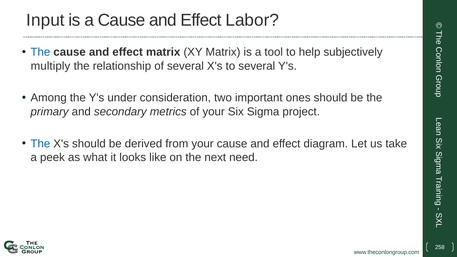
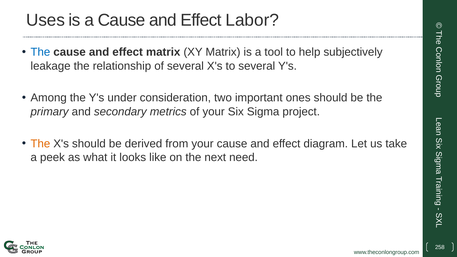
Input: Input -> Uses
multiply: multiply -> leakage
The at (40, 144) colour: blue -> orange
